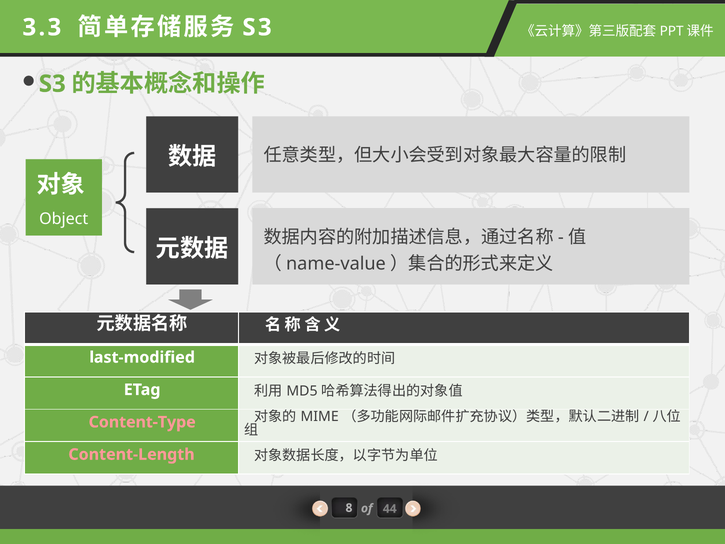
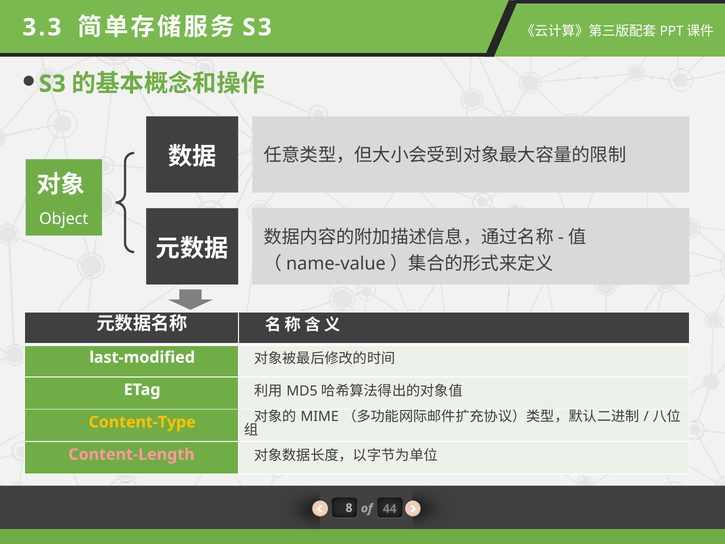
Content-Type colour: pink -> yellow
